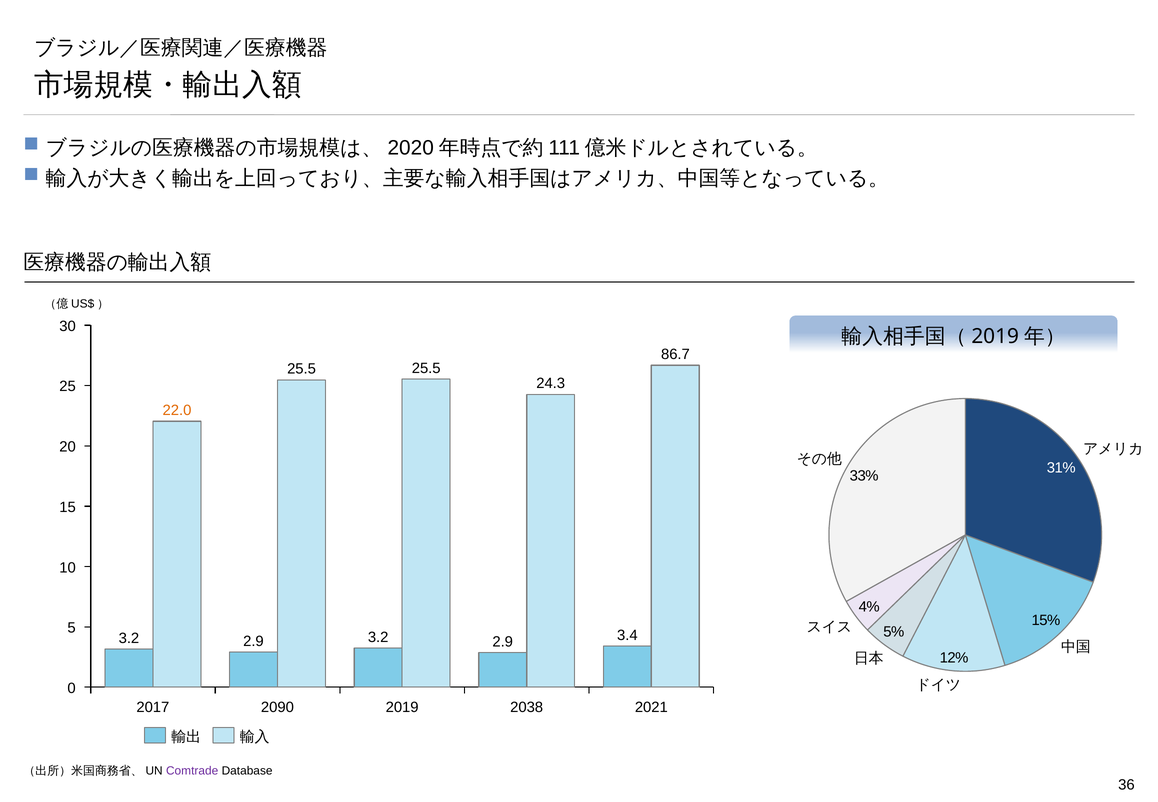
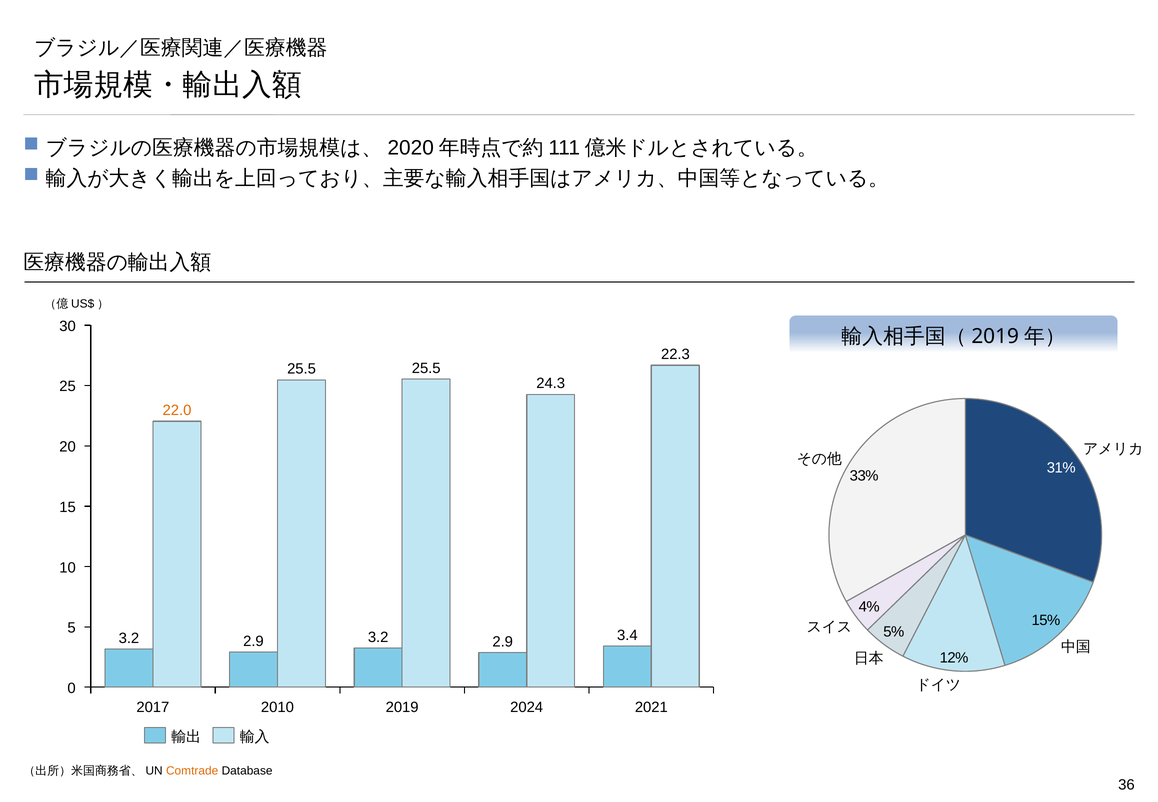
86.7: 86.7 -> 22.3
2090: 2090 -> 2010
2038: 2038 -> 2024
Comtrade colour: purple -> orange
